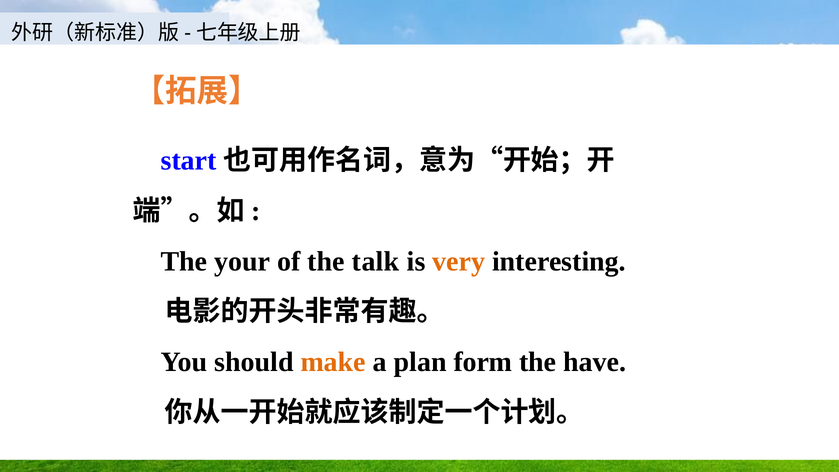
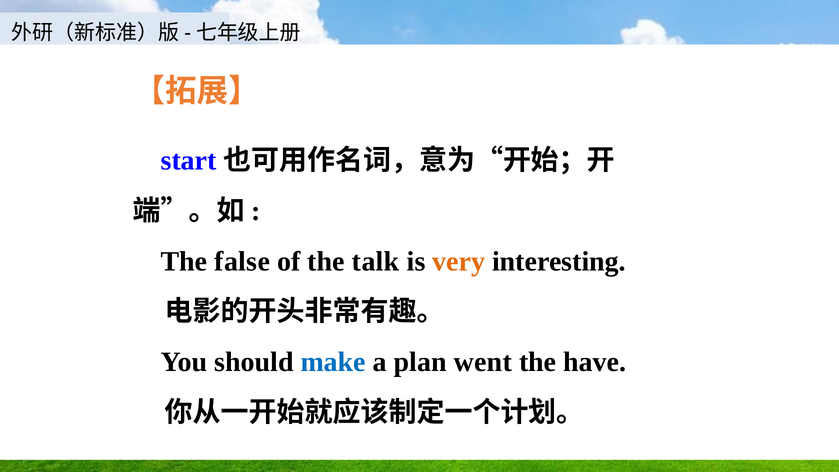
your: your -> false
make colour: orange -> blue
form: form -> went
